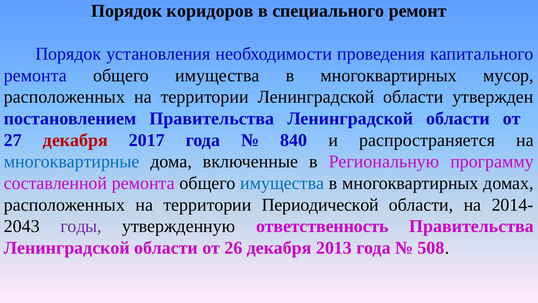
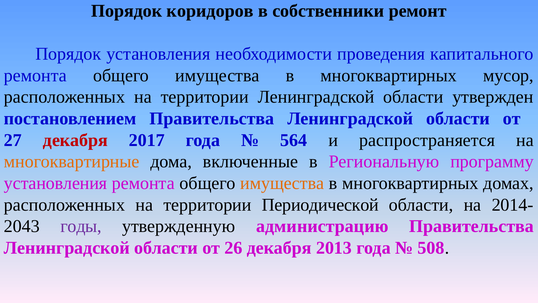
специального: специального -> собственники
840: 840 -> 564
многоквартирные colour: blue -> orange
составленной at (56, 183): составленной -> установления
имущества at (282, 183) colour: blue -> orange
ответственность: ответственность -> администрацию
